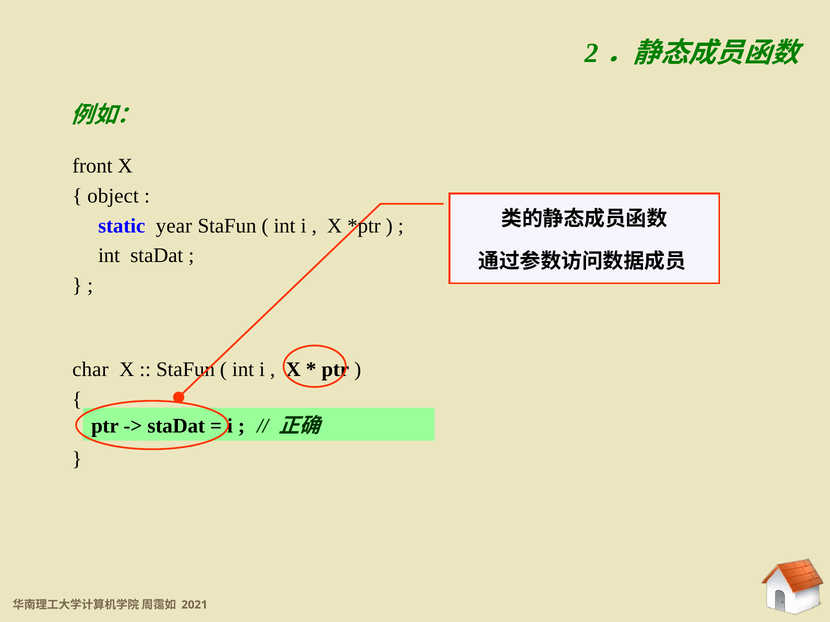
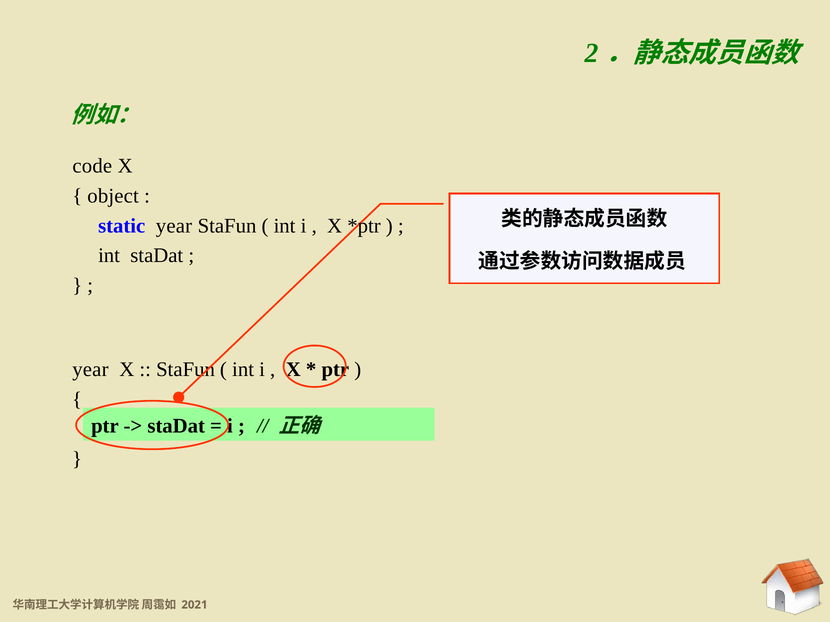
front: front -> code
char at (90, 370): char -> year
